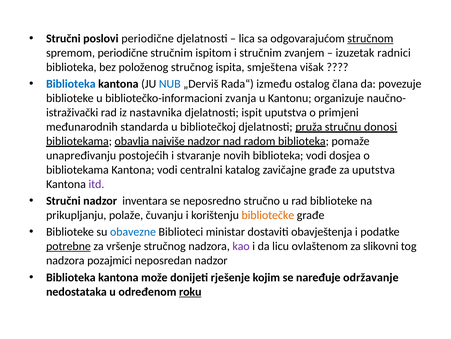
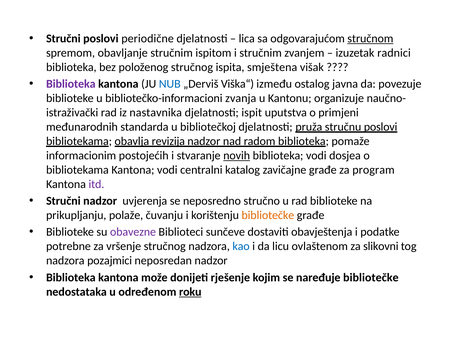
spremom periodične: periodične -> obavljanje
Biblioteka at (71, 84) colour: blue -> purple
Rada“: Rada“ -> Viška“
člana: člana -> javna
stručnu donosi: donosi -> poslovi
najviše: najviše -> revizija
unapređivanju: unapređivanju -> informacionim
novih underline: none -> present
za uputstva: uputstva -> program
inventara: inventara -> uvjerenja
obavezne colour: blue -> purple
ministar: ministar -> sunčeve
potrebne underline: present -> none
kao colour: purple -> blue
naređuje održavanje: održavanje -> bibliotečke
